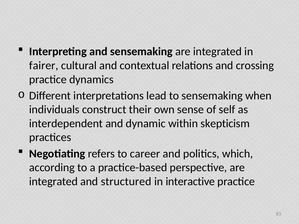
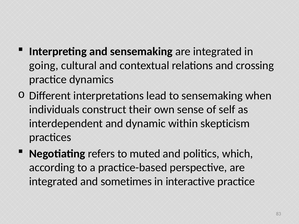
fairer: fairer -> going
career: career -> muted
structured: structured -> sometimes
